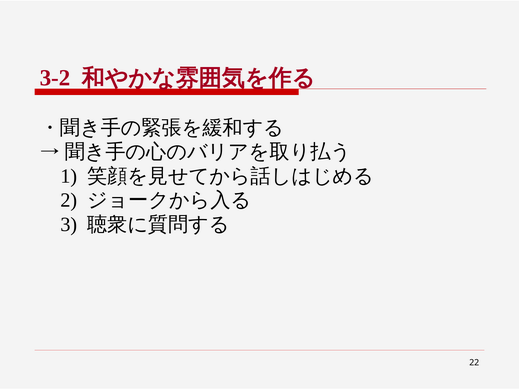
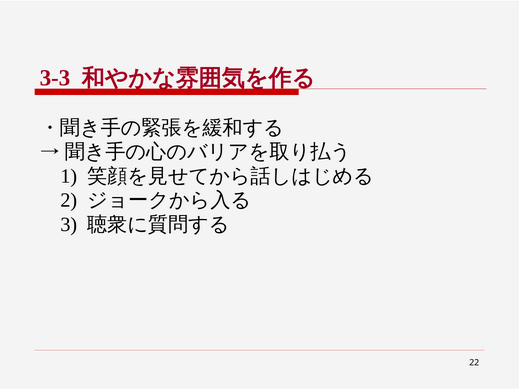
3-2: 3-2 -> 3-3
